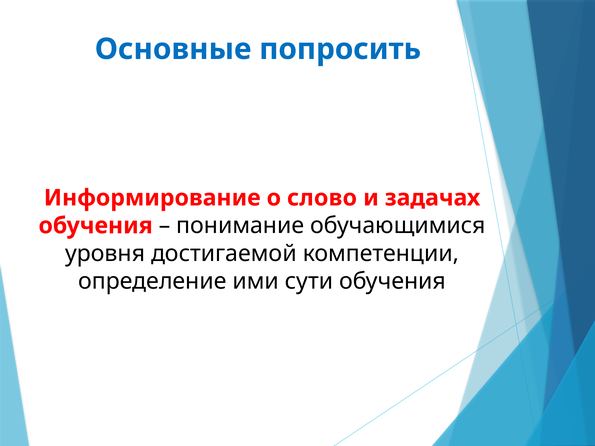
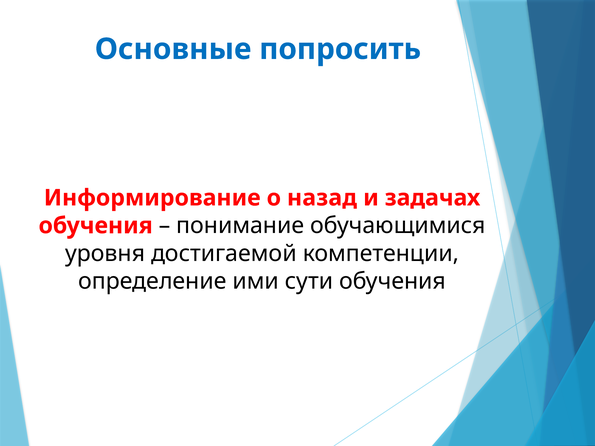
слово: слово -> назад
